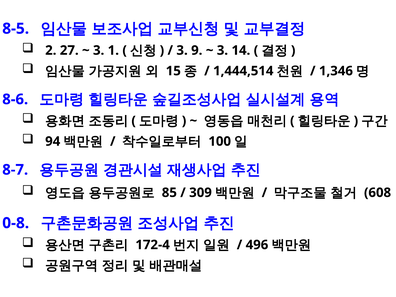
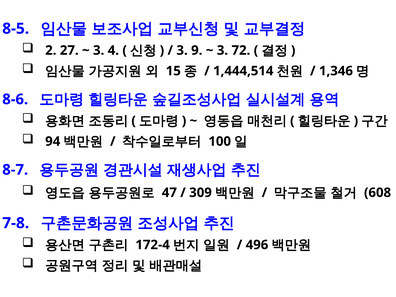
1: 1 -> 4
14: 14 -> 72
85: 85 -> 47
0-8: 0-8 -> 7-8
